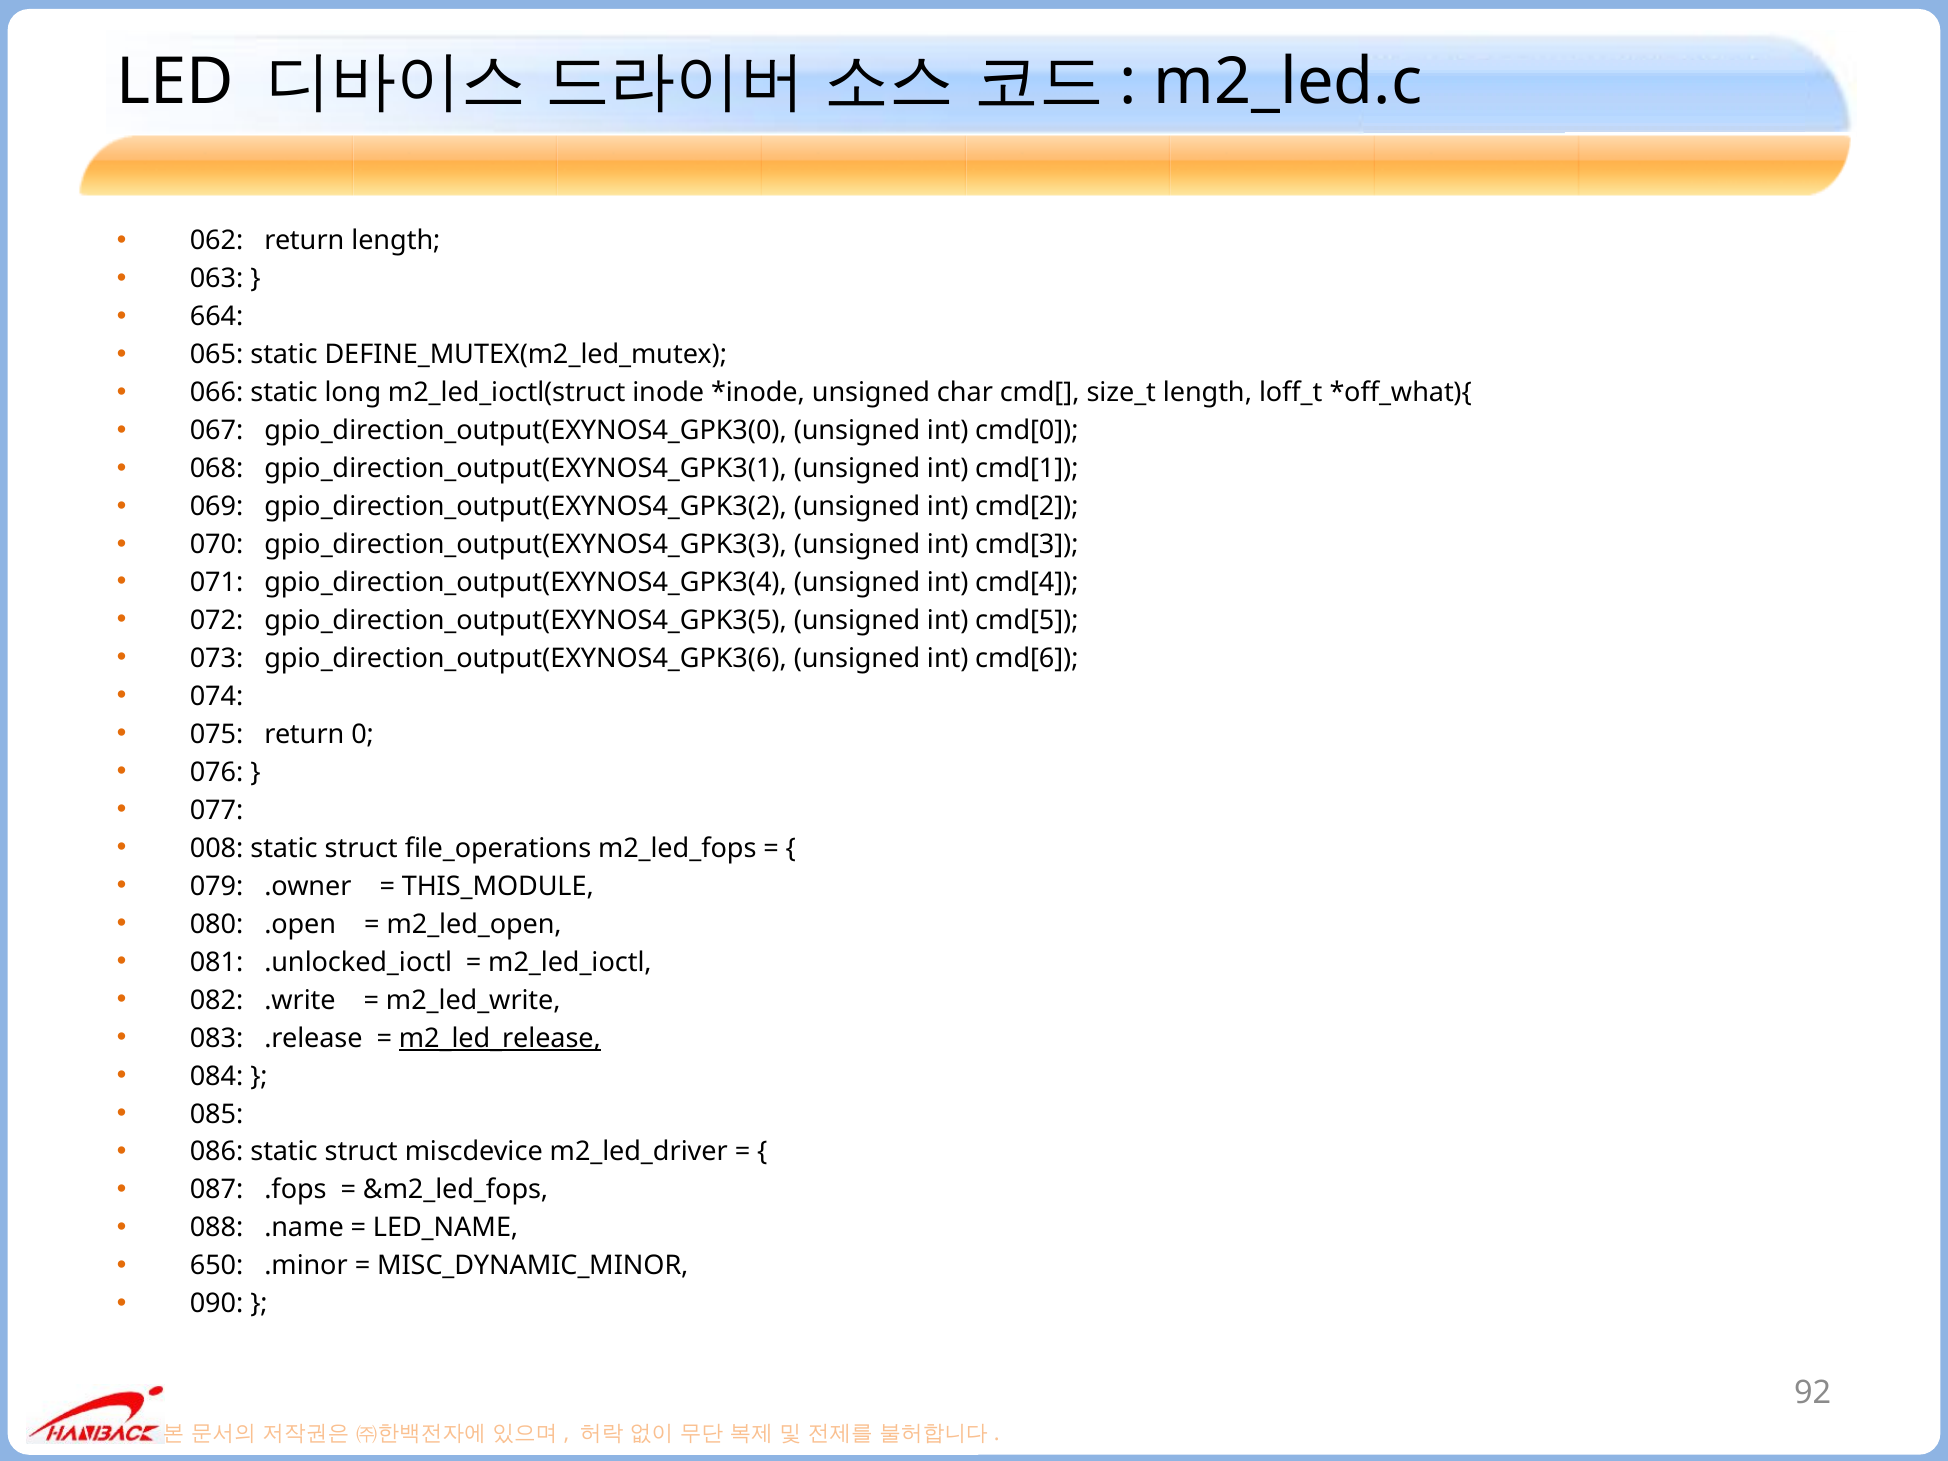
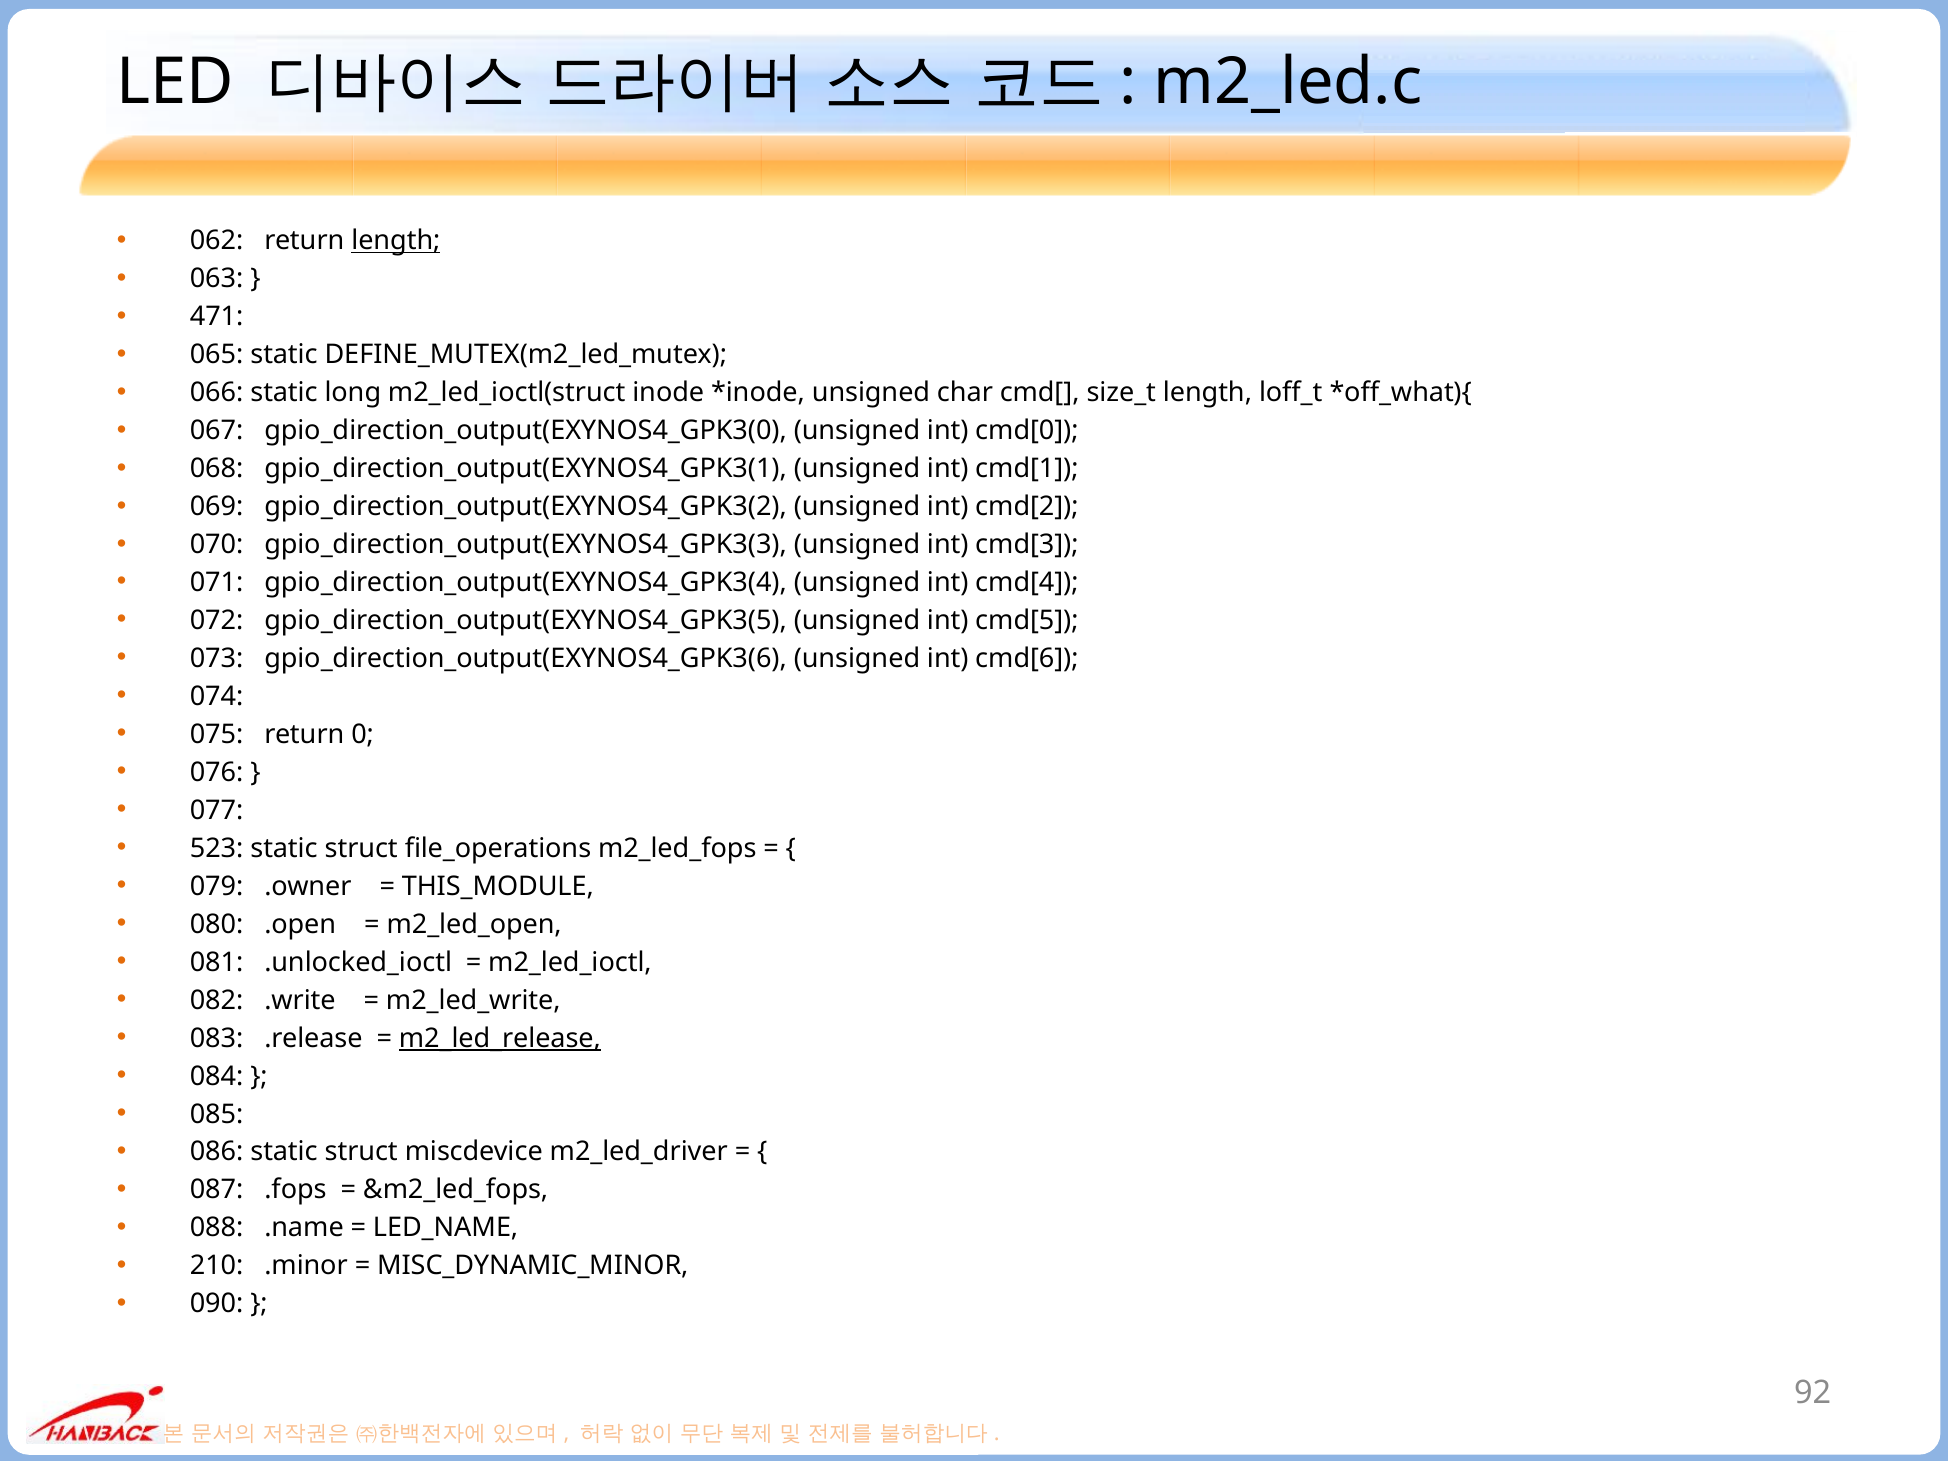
length at (396, 241) underline: none -> present
664: 664 -> 471
008: 008 -> 523
650: 650 -> 210
